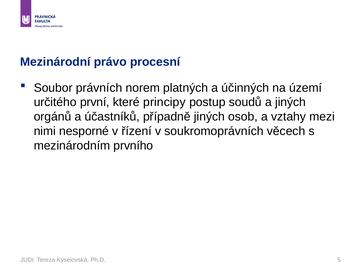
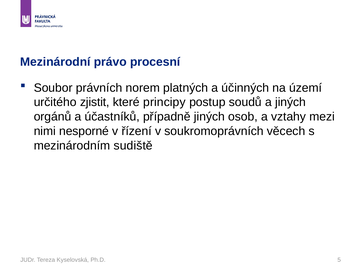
první: první -> zjistit
prvního: prvního -> sudiště
